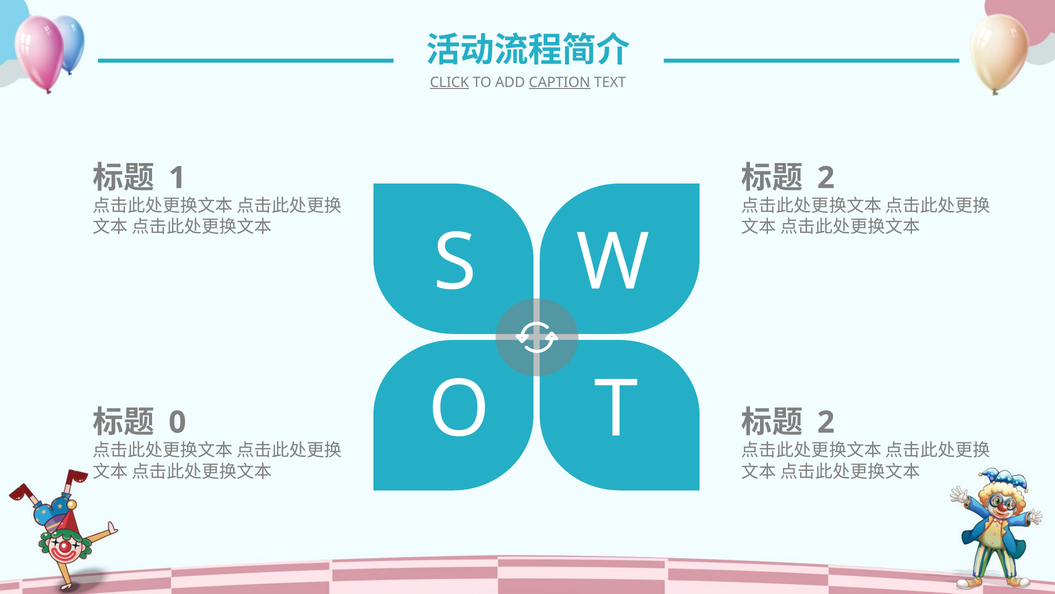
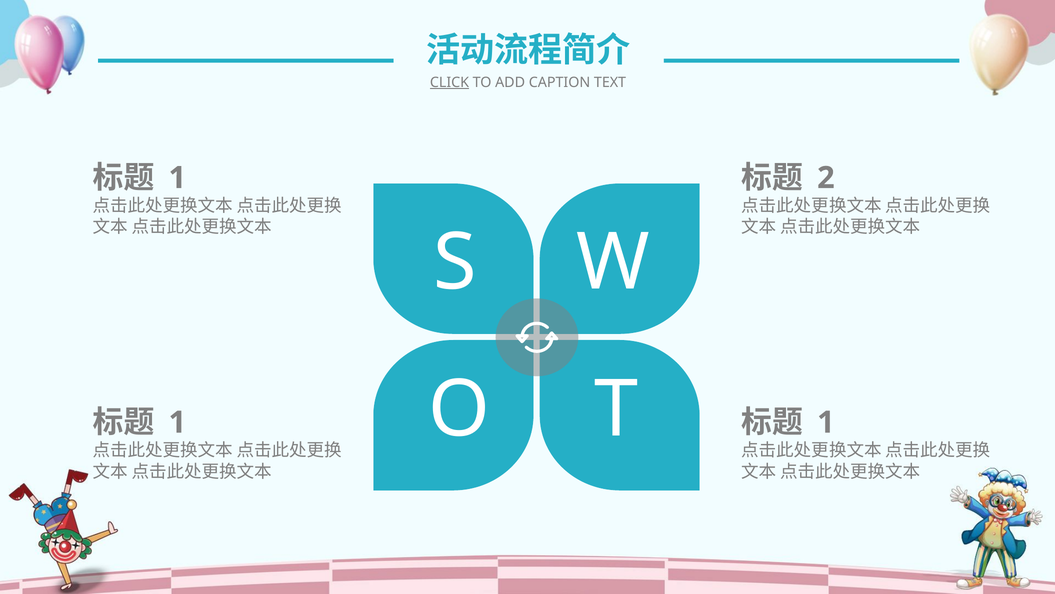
CAPTION underline: present -> none
0 at (177, 422): 0 -> 1
2 at (826, 422): 2 -> 1
